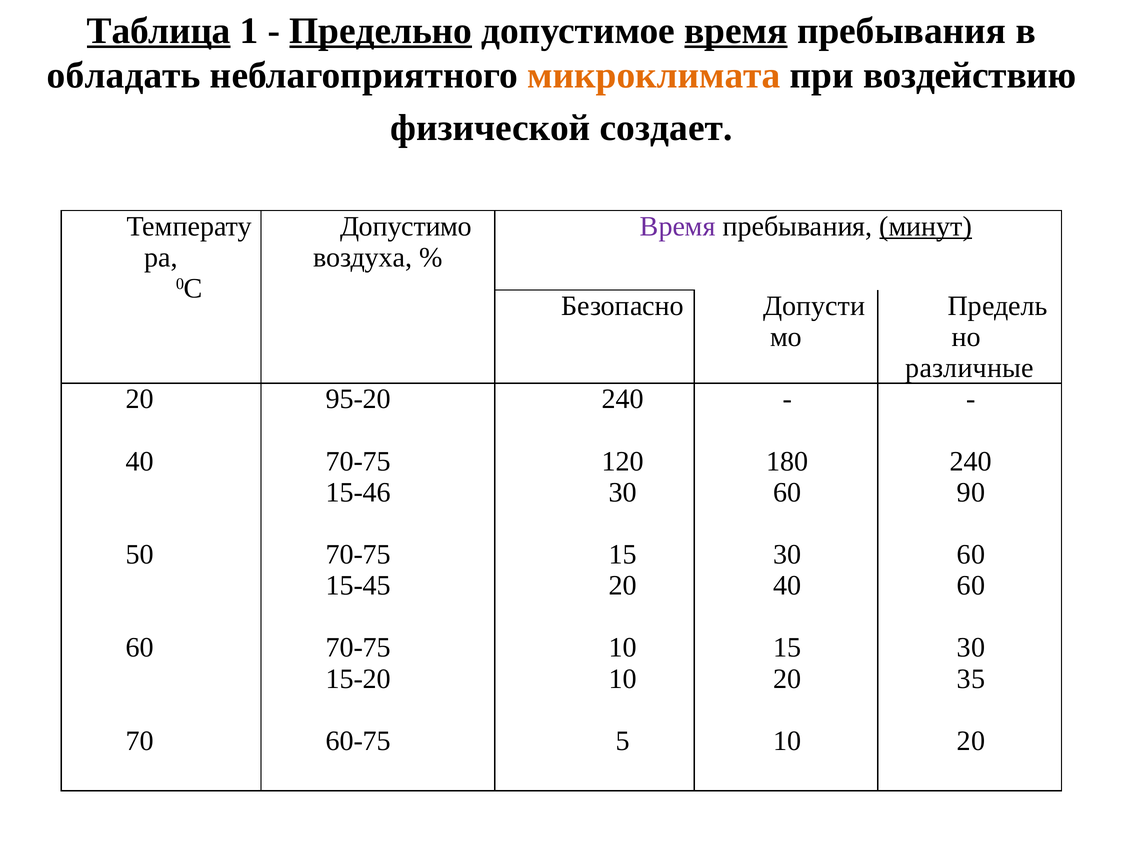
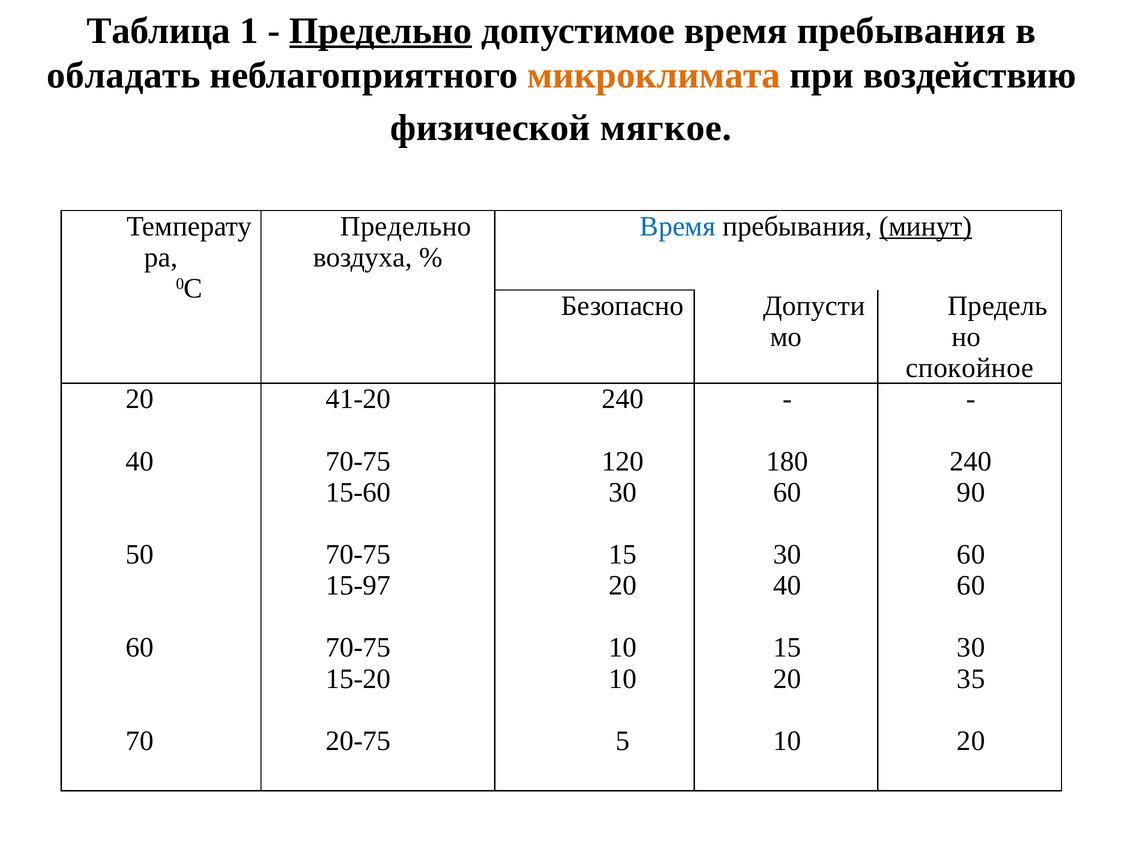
Таблица underline: present -> none
время at (736, 31) underline: present -> none
создает: создает -> мягкое
Допустимо at (406, 226): Допустимо -> Предельно
Время at (678, 226) colour: purple -> blue
различные: различные -> спокойное
95-20: 95-20 -> 41-20
15-46: 15-46 -> 15-60
15-45: 15-45 -> 15-97
60-75: 60-75 -> 20-75
